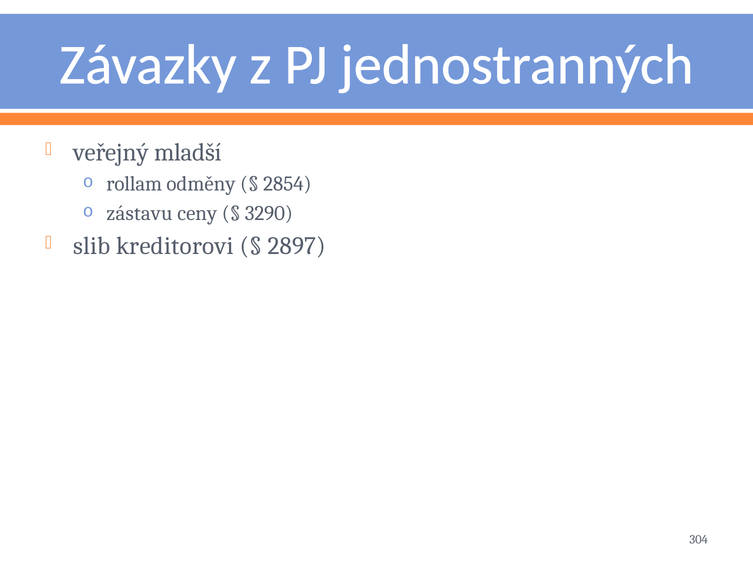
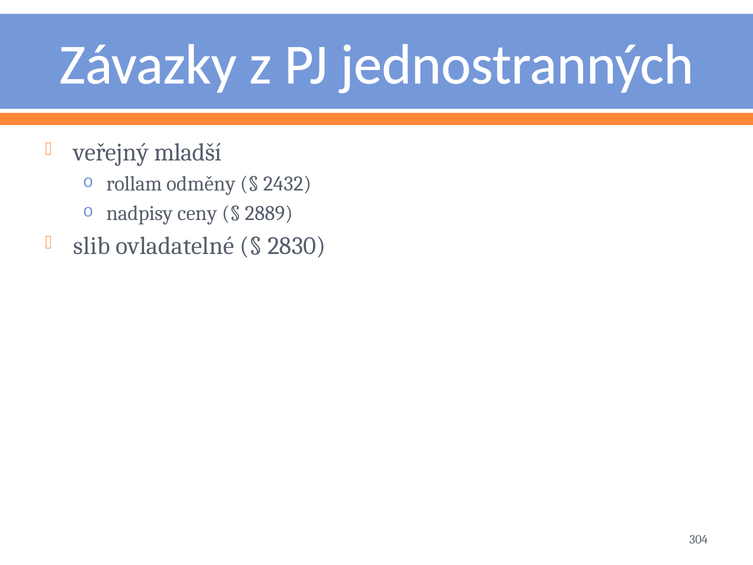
2854: 2854 -> 2432
zástavu: zástavu -> nadpisy
3290: 3290 -> 2889
kreditorovi: kreditorovi -> ovladatelné
2897: 2897 -> 2830
